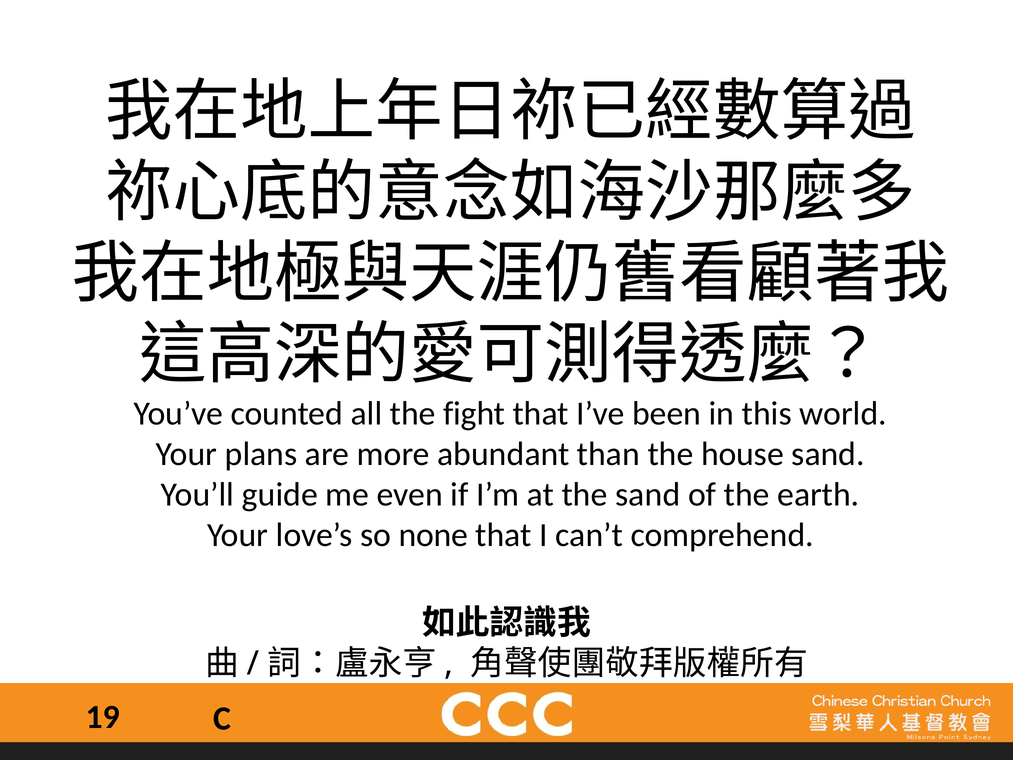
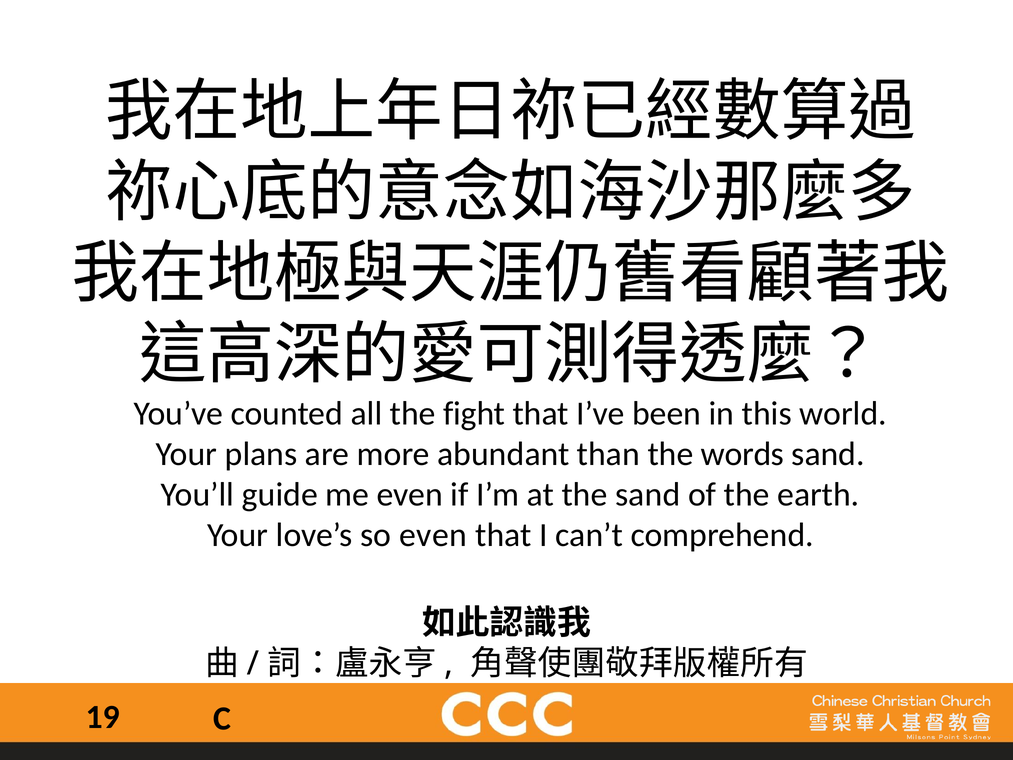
house: house -> words
so none: none -> even
